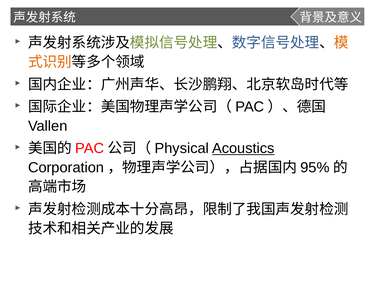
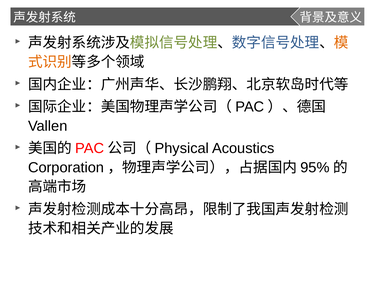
Acoustics underline: present -> none
